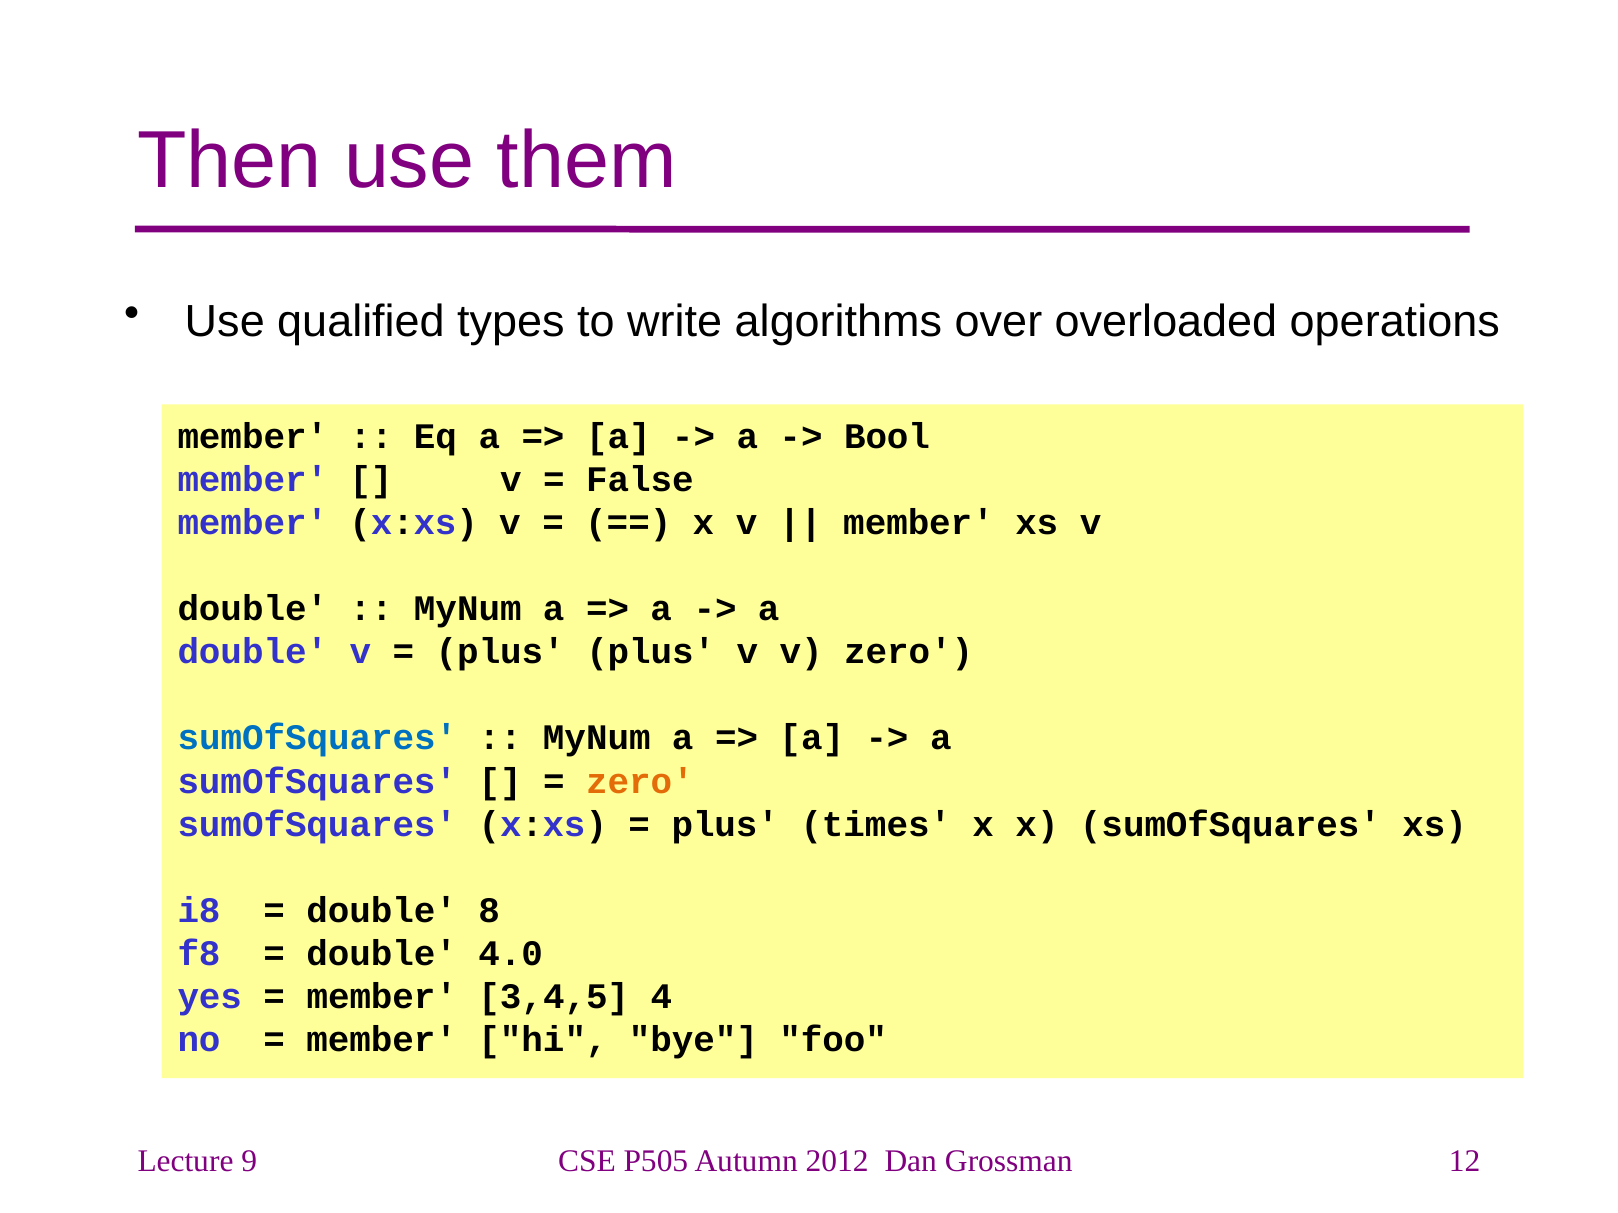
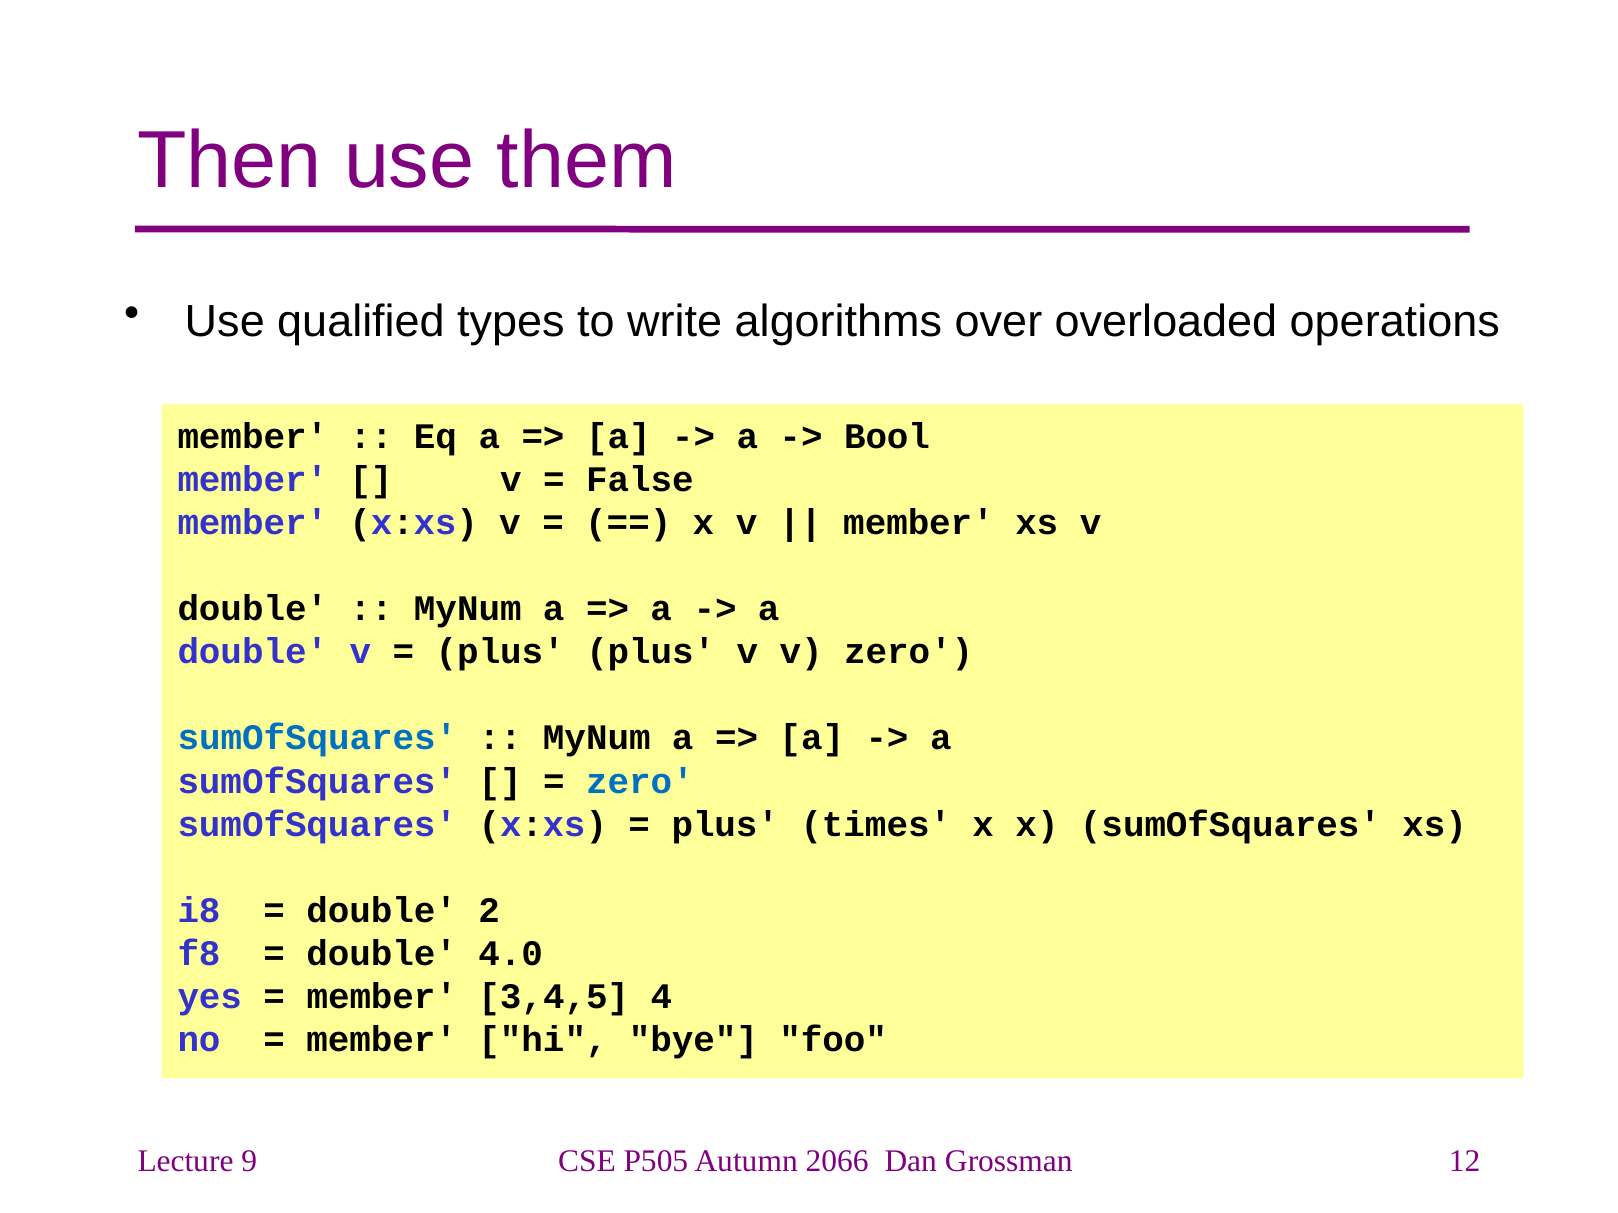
zero at (640, 782) colour: orange -> blue
8: 8 -> 2
2012: 2012 -> 2066
